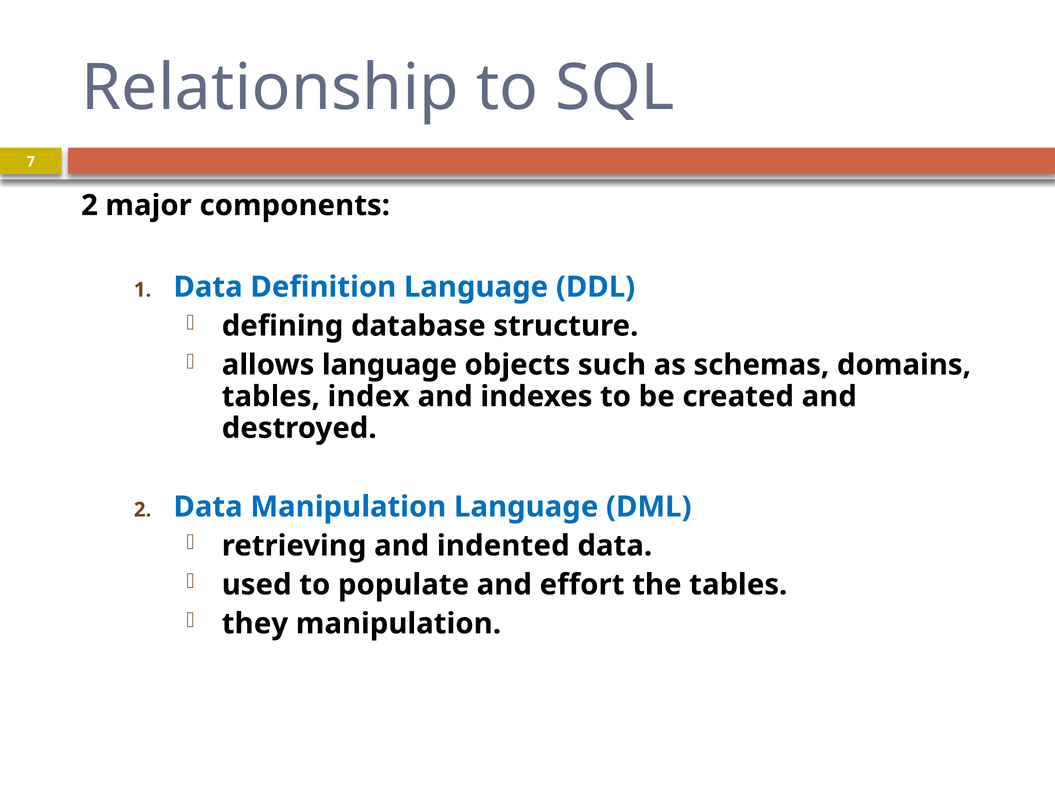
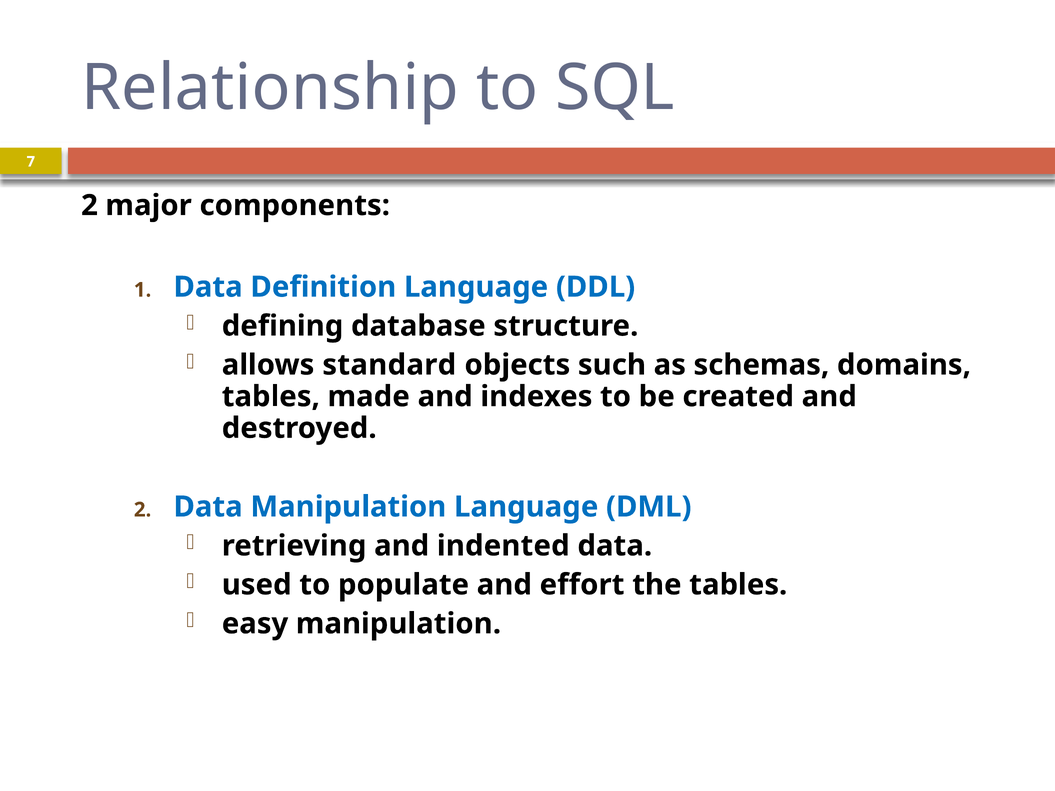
allows language: language -> standard
index: index -> made
they: they -> easy
